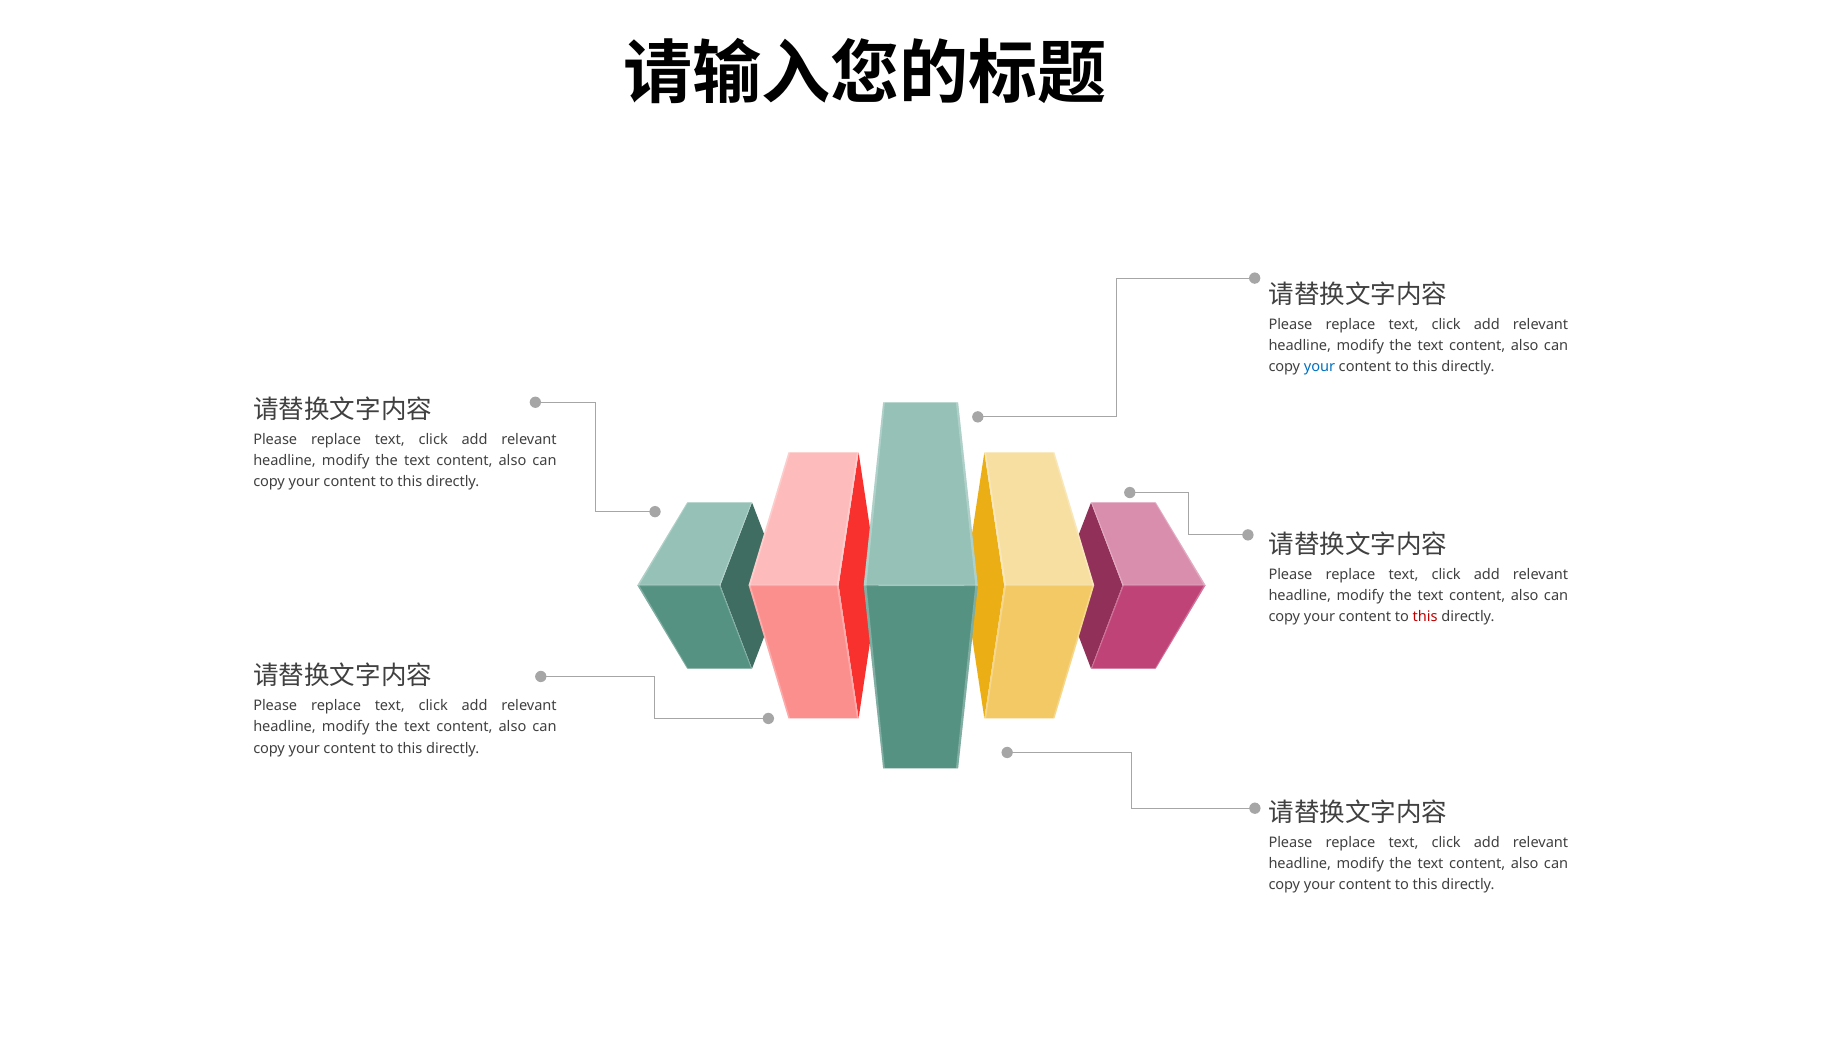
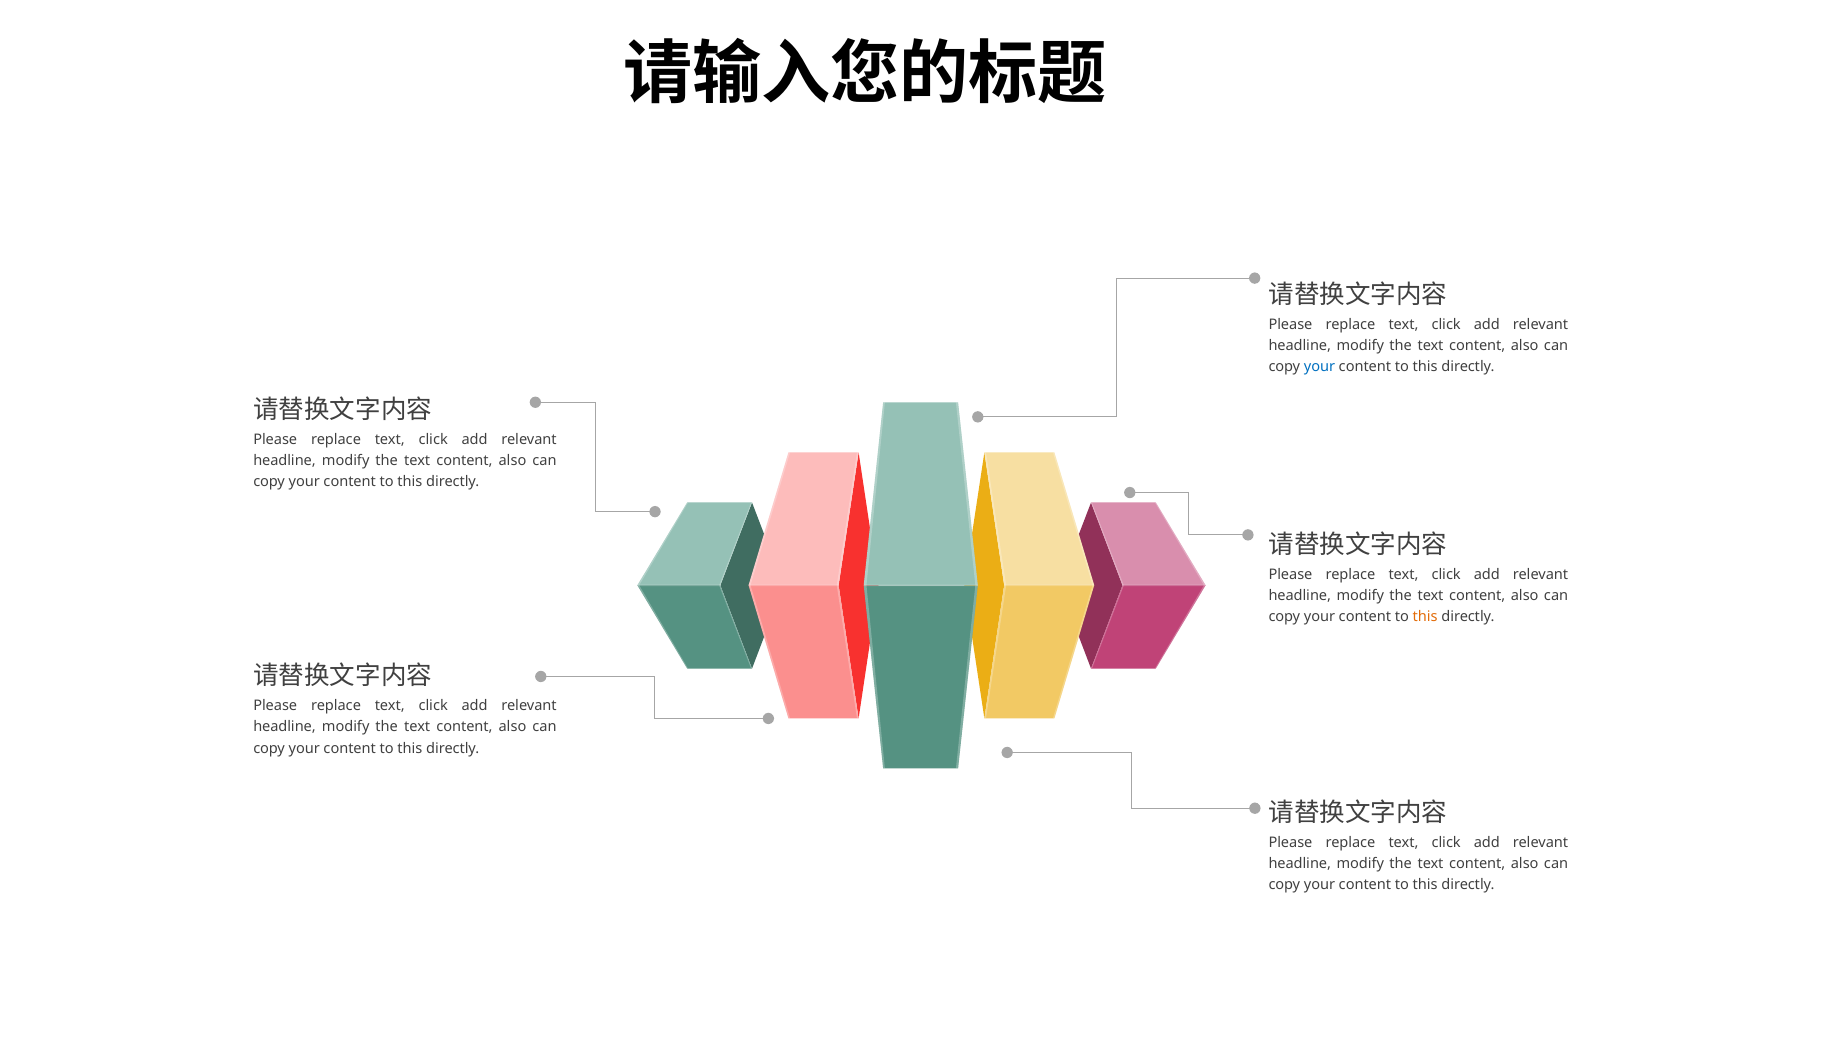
this at (1425, 617) colour: red -> orange
